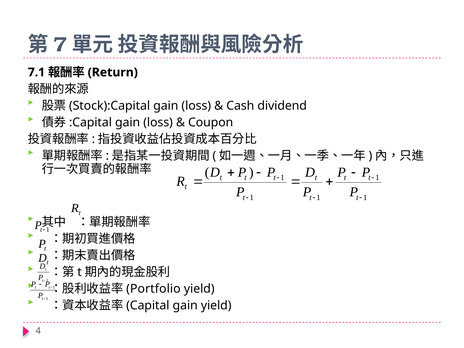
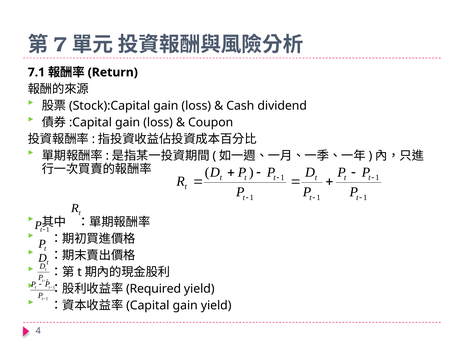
Portfolio: Portfolio -> Required
